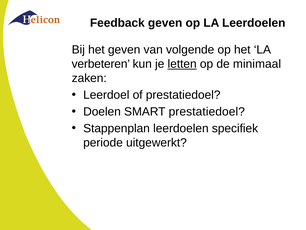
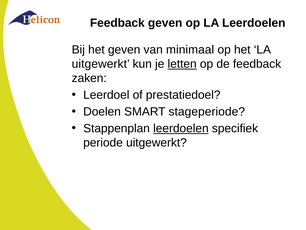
volgende: volgende -> minimaal
verbeteren at (101, 64): verbeteren -> uitgewerkt
de minimaal: minimaal -> feedback
SMART prestatiedoel: prestatiedoel -> stageperiode
leerdoelen at (181, 128) underline: none -> present
